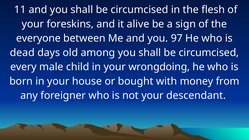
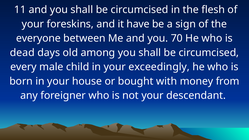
alive: alive -> have
97: 97 -> 70
wrongdoing: wrongdoing -> exceedingly
